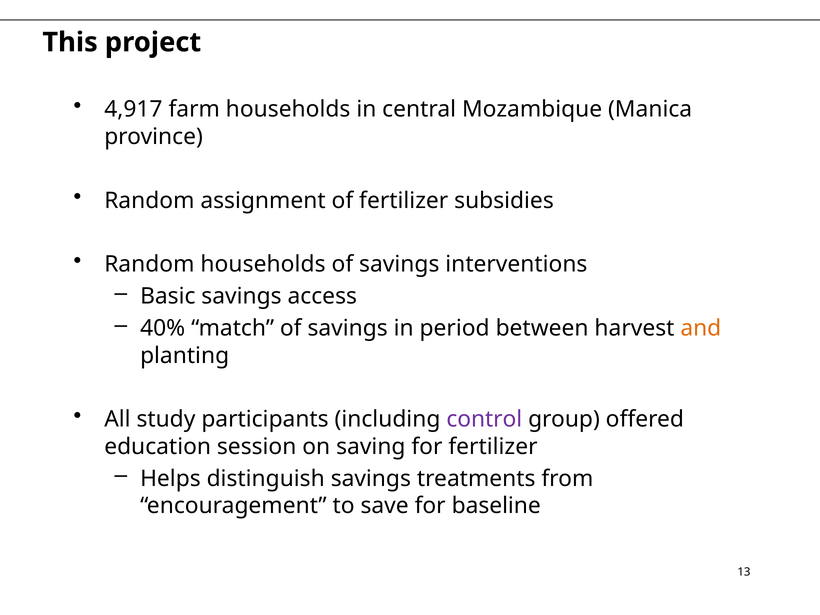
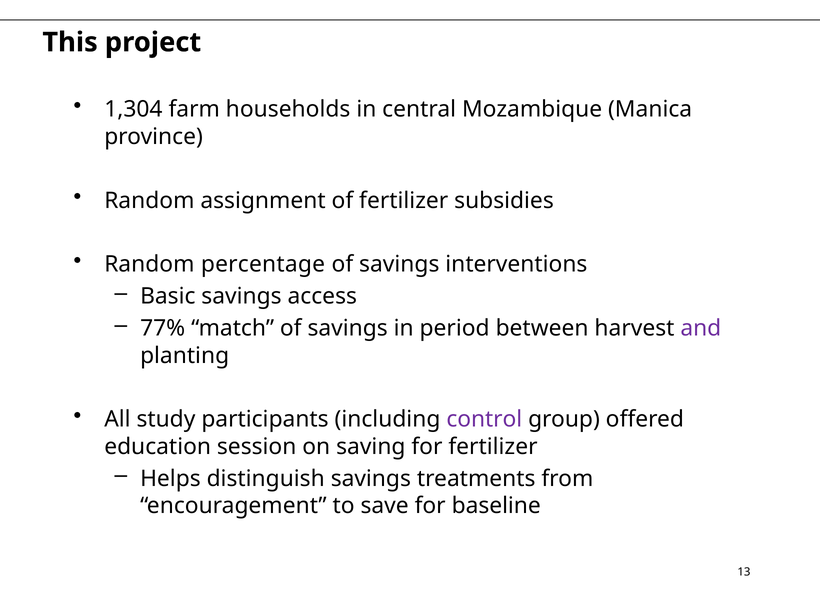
4,917: 4,917 -> 1,304
Random households: households -> percentage
40%: 40% -> 77%
and colour: orange -> purple
